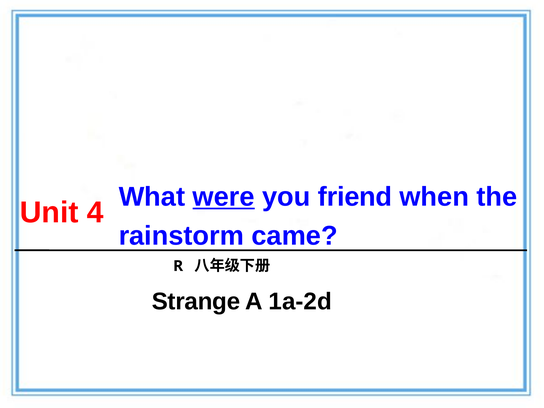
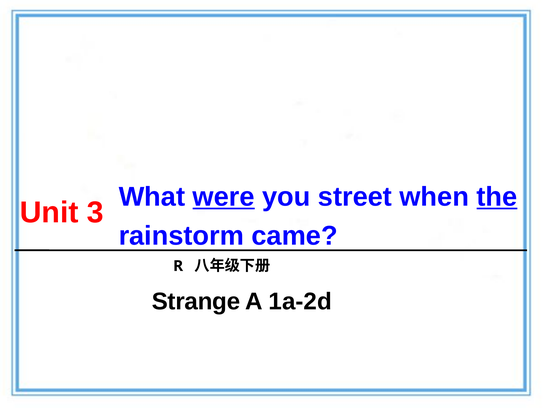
friend: friend -> street
the underline: none -> present
4: 4 -> 3
